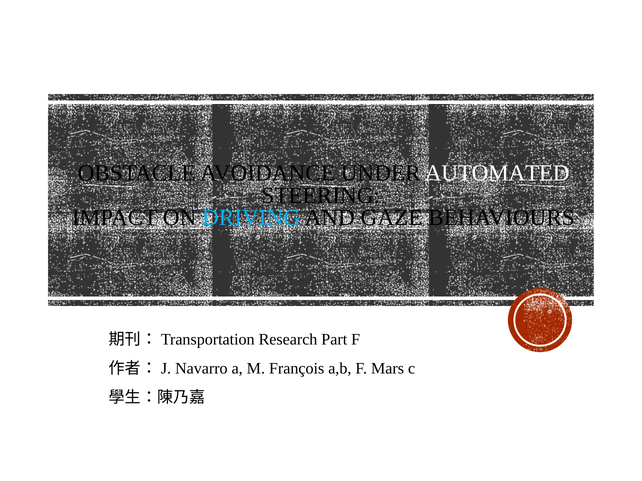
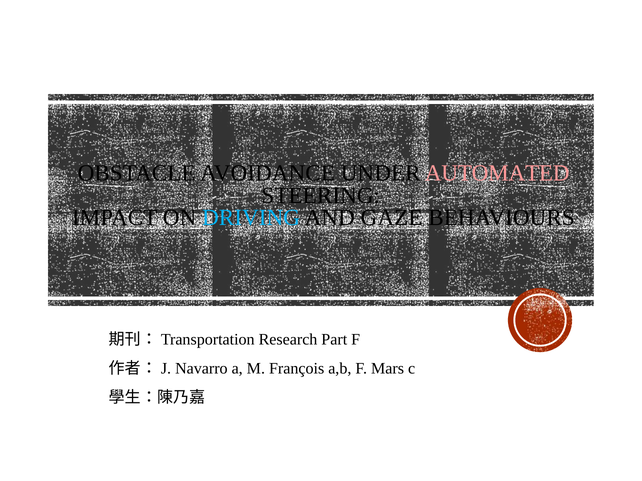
AUTOMATED colour: white -> pink
